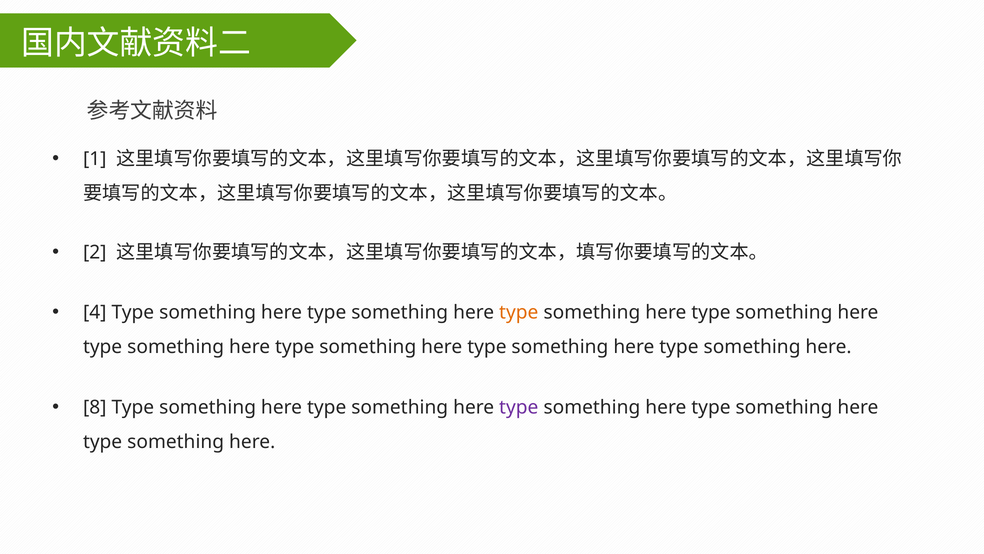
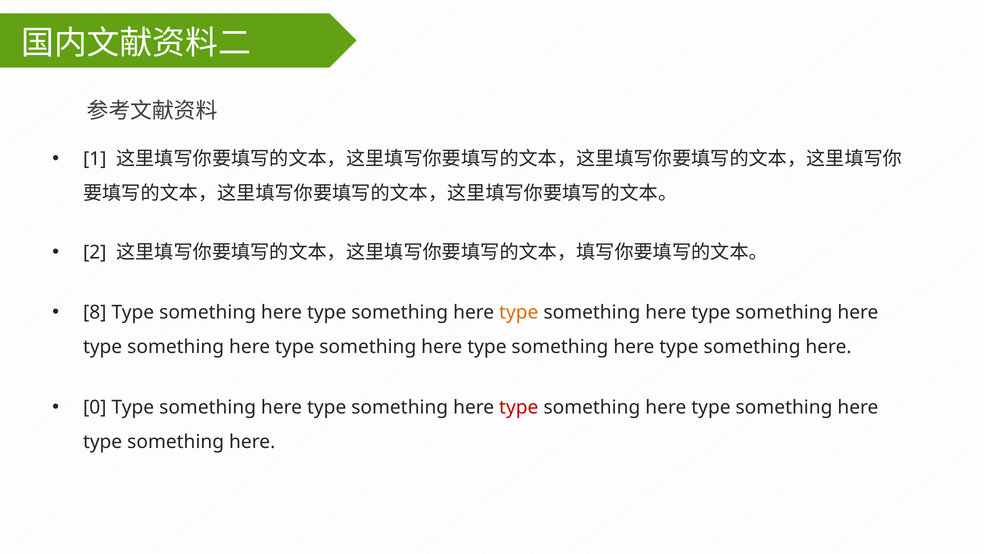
4: 4 -> 8
8: 8 -> 0
type at (519, 407) colour: purple -> red
